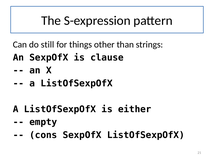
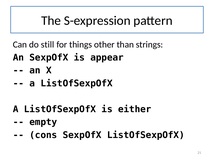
clause: clause -> appear
